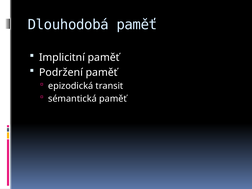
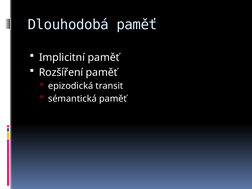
Podržení: Podržení -> Rozšíření
